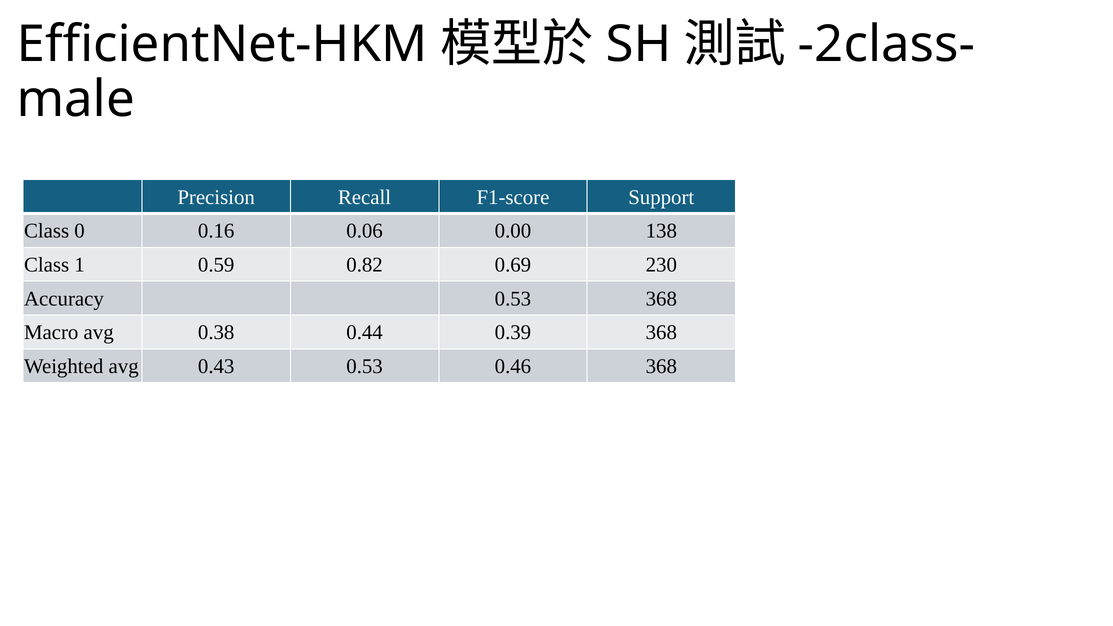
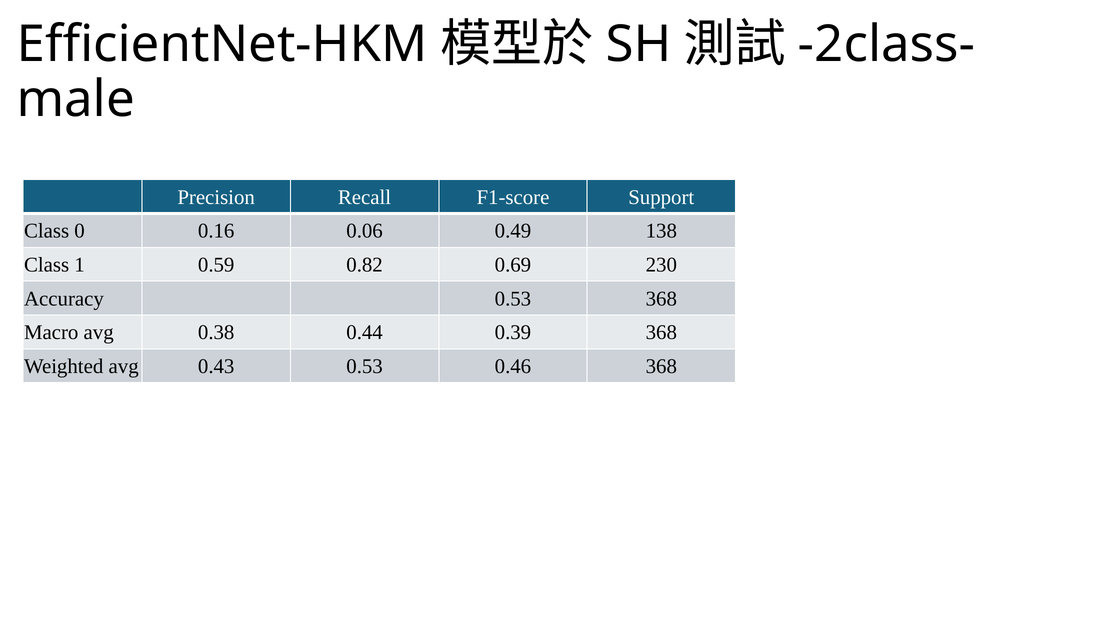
0.00: 0.00 -> 0.49
